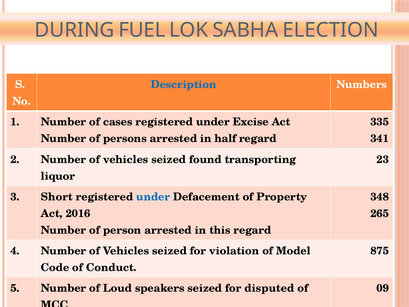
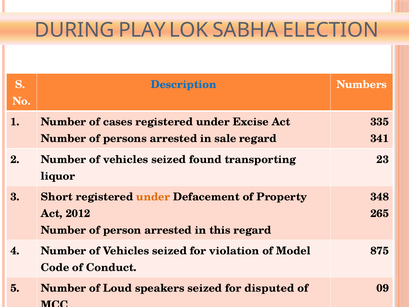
FUEL: FUEL -> PLAY
half: half -> sale
under at (153, 197) colour: blue -> orange
2016: 2016 -> 2012
